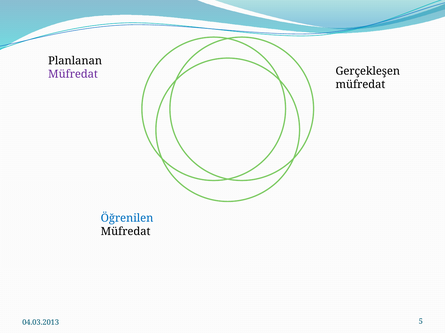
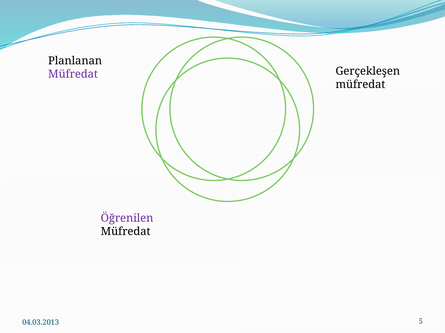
Öğrenilen colour: blue -> purple
